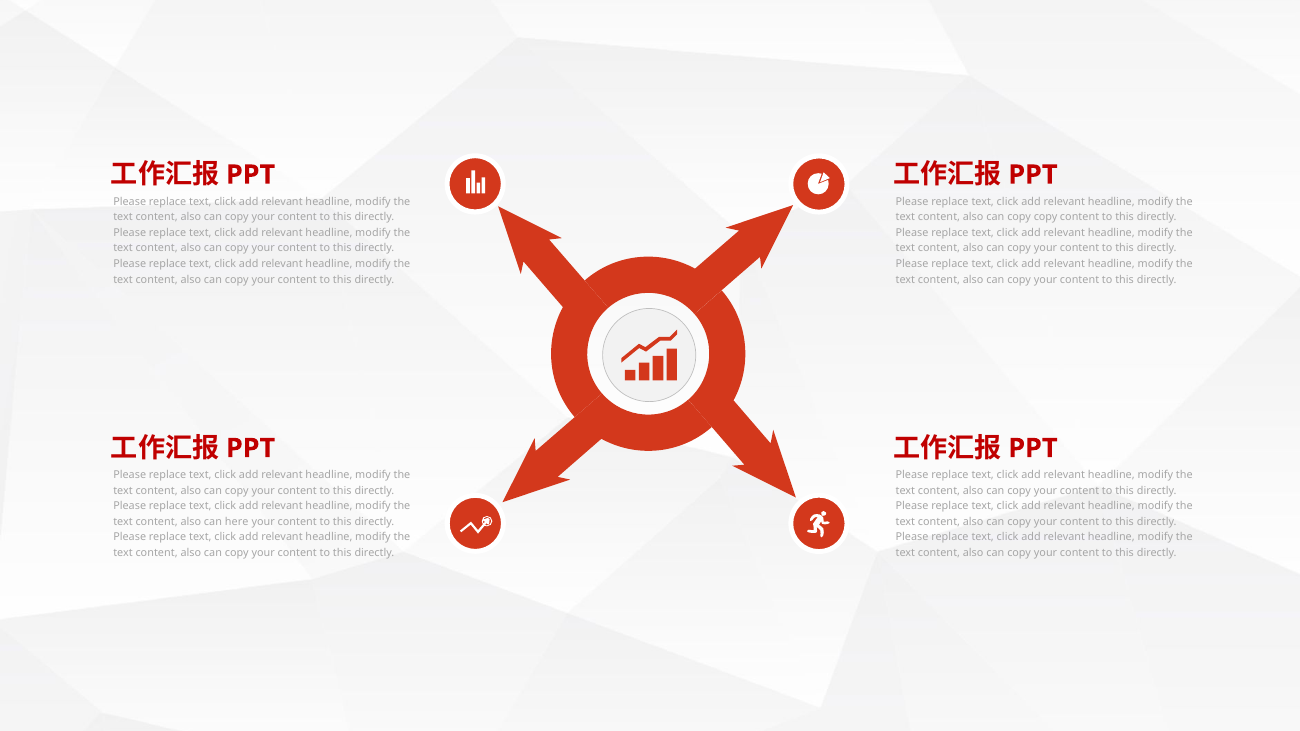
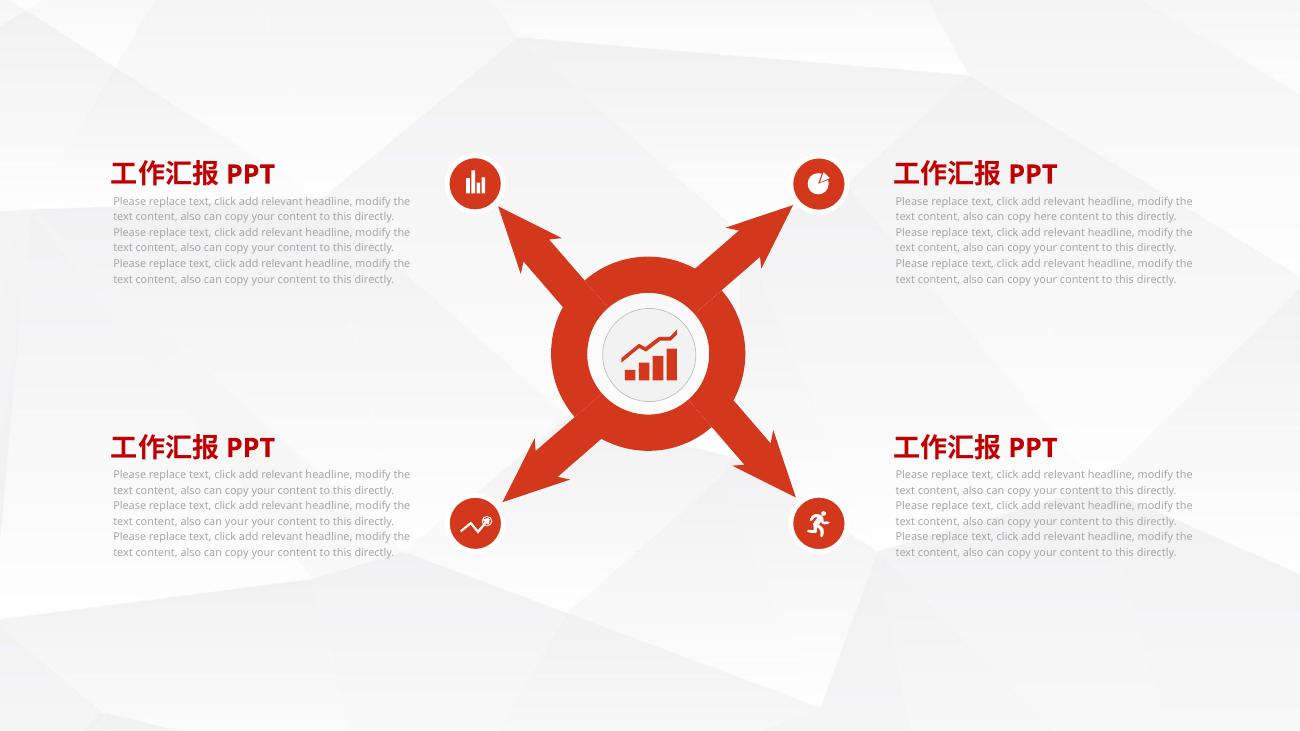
copy copy: copy -> here
can here: here -> your
